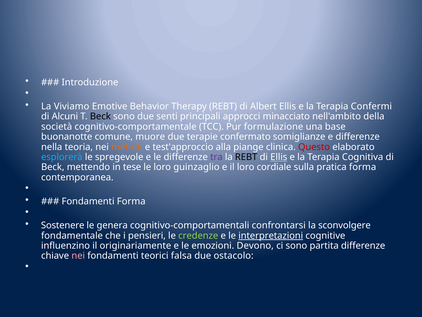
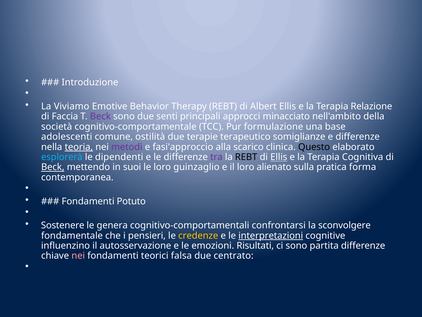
Confermi: Confermi -> Relazione
Alcuni: Alcuni -> Faccia
Beck at (100, 116) colour: black -> purple
buonanotte: buonanotte -> adolescenti
muore: muore -> ostilità
confermato: confermato -> terapeutico
teoria underline: none -> present
metodi colour: orange -> purple
test'approccio: test'approccio -> fasi'approccio
piange: piange -> scarico
Questo colour: red -> black
spregevole: spregevole -> dipendenti
Beck at (53, 167) underline: none -> present
tese: tese -> suoi
cordiale: cordiale -> alienato
Fondamenti Forma: Forma -> Potuto
credenze colour: light green -> yellow
originariamente: originariamente -> autosservazione
Devono: Devono -> Risultati
ostacolo: ostacolo -> centrato
